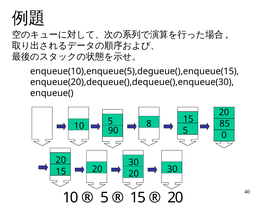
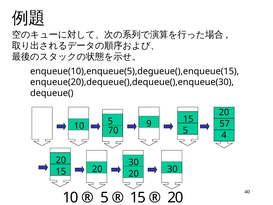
enqueue(: enqueue( -> dequeue(
85: 85 -> 57
8: 8 -> 9
90: 90 -> 70
0: 0 -> 4
